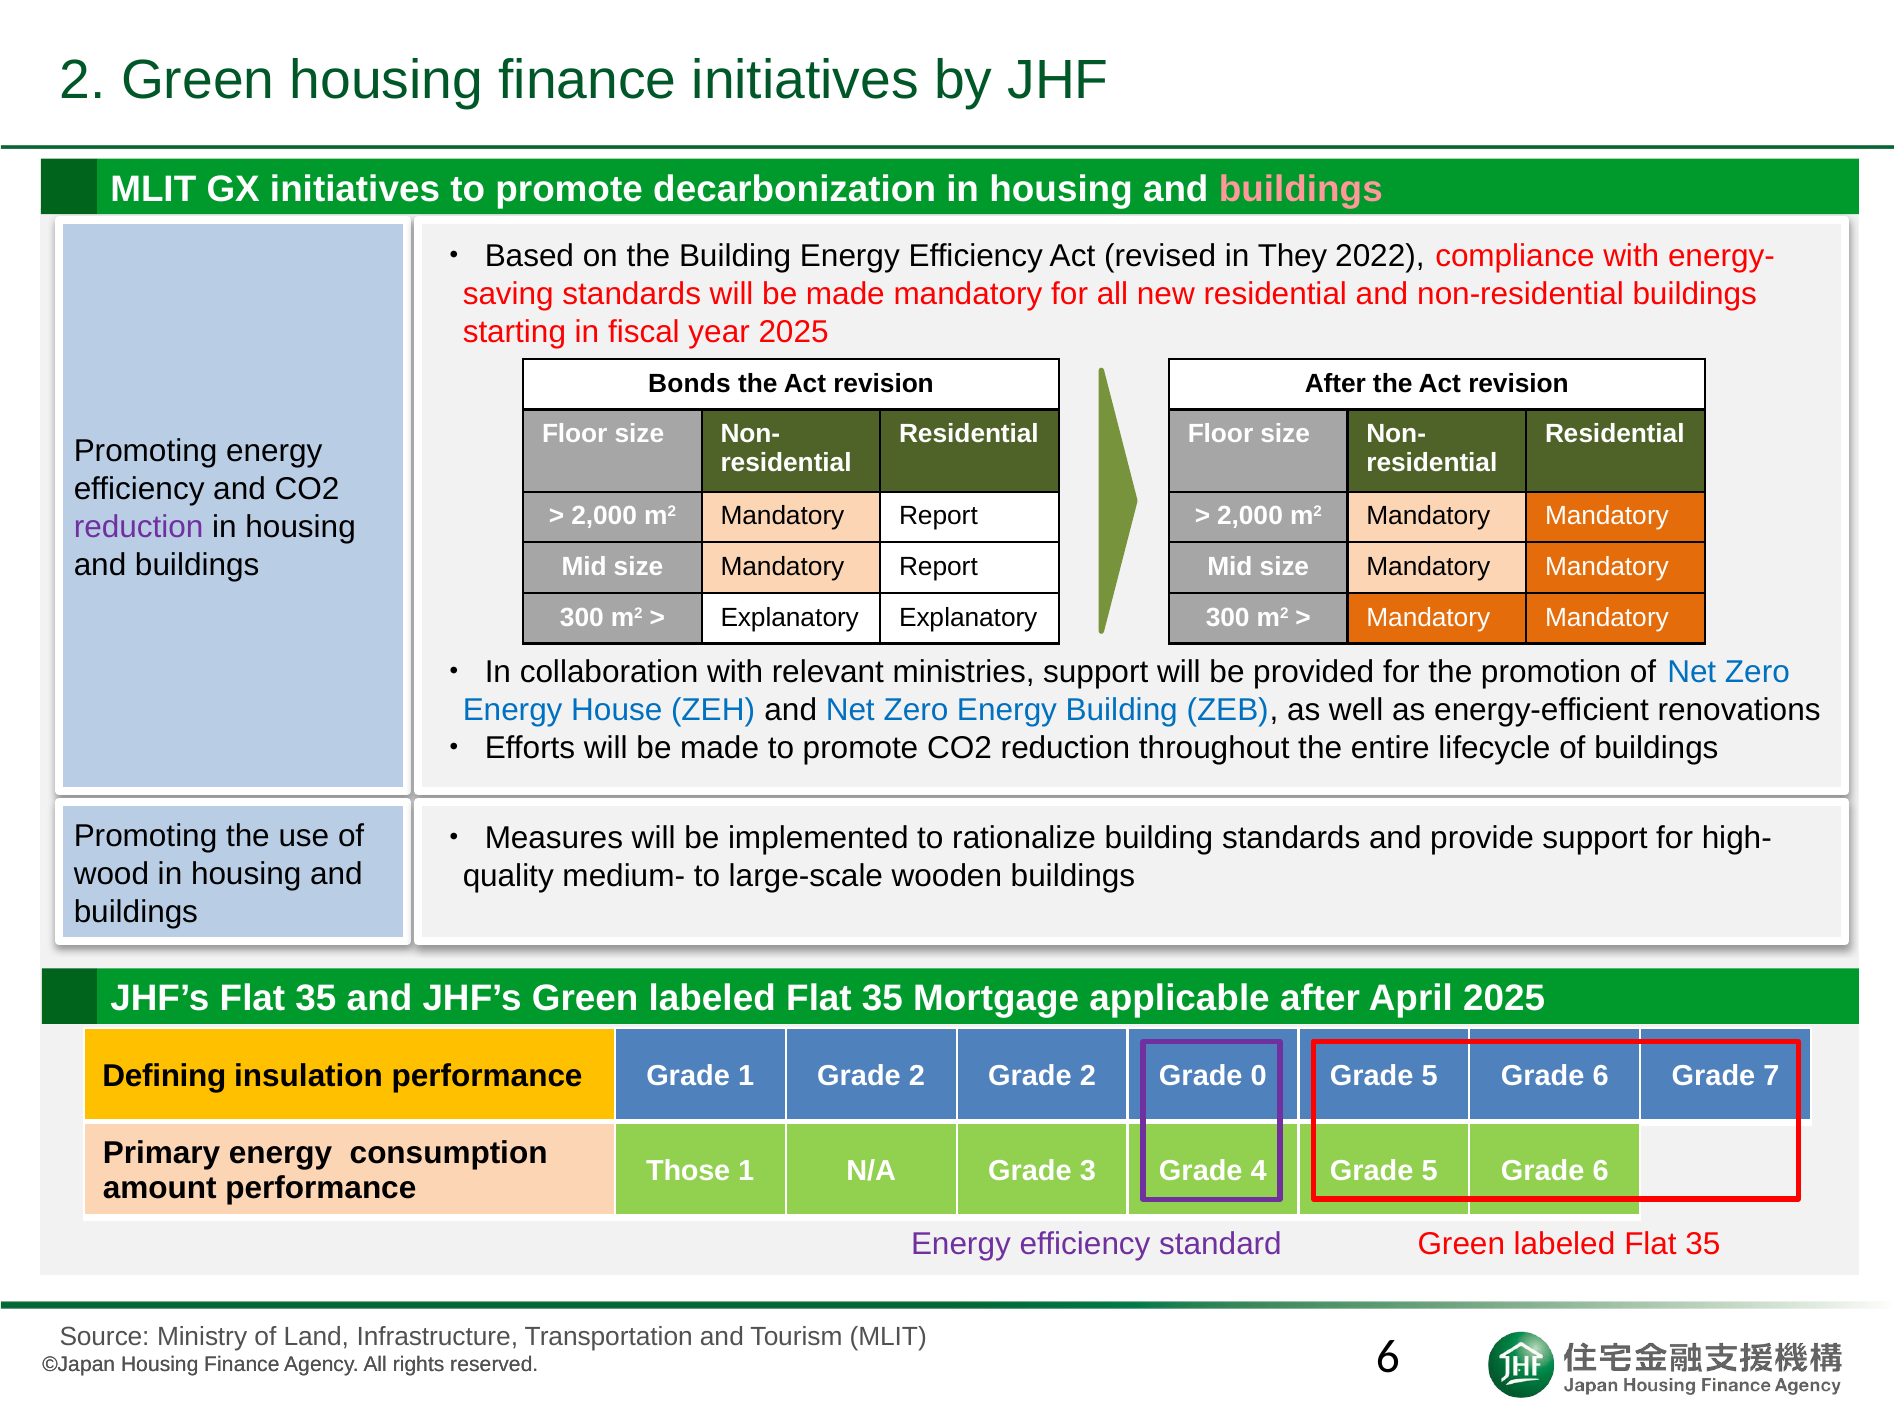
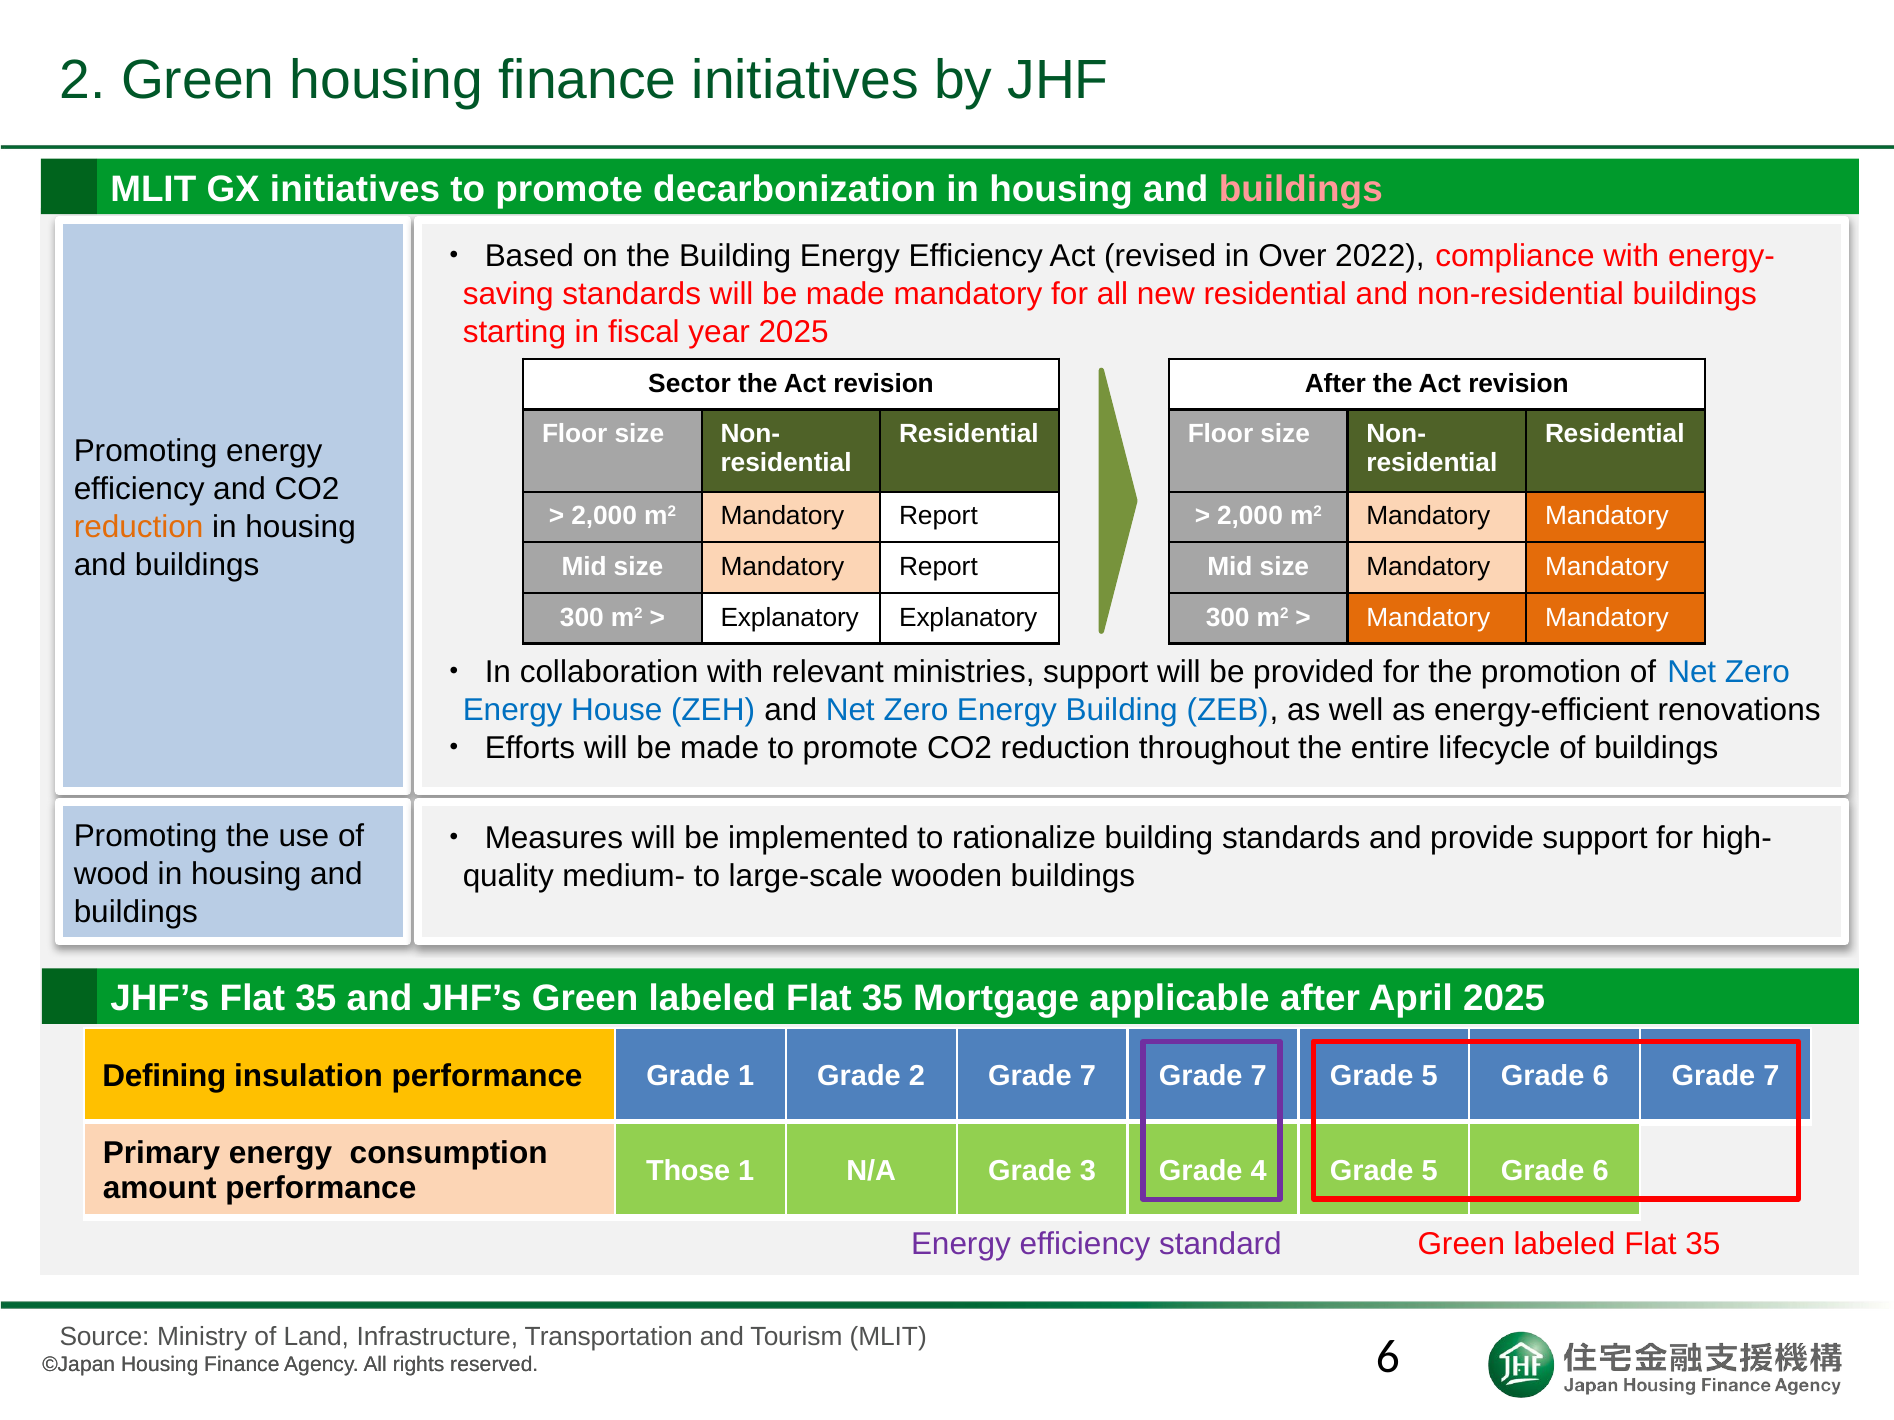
They: They -> Over
Bonds: Bonds -> Sector
reduction at (139, 527) colour: purple -> orange
2 Grade 2: 2 -> 7
0 at (1259, 1076): 0 -> 7
